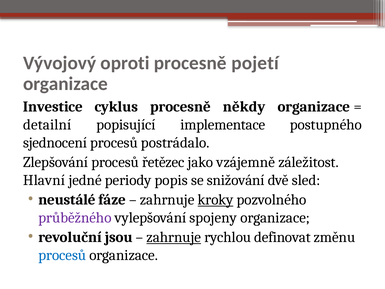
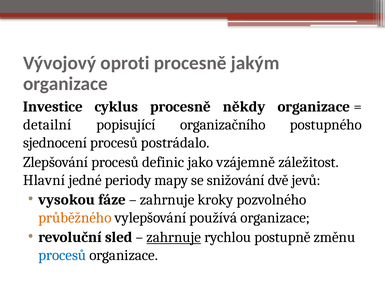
pojetí: pojetí -> jakým
implementace: implementace -> organizačního
řetězec: řetězec -> definic
popis: popis -> mapy
sled: sled -> jevů
neustálé: neustálé -> vysokou
kroky underline: present -> none
průběžného colour: purple -> orange
spojeny: spojeny -> používá
jsou: jsou -> sled
definovat: definovat -> postupně
